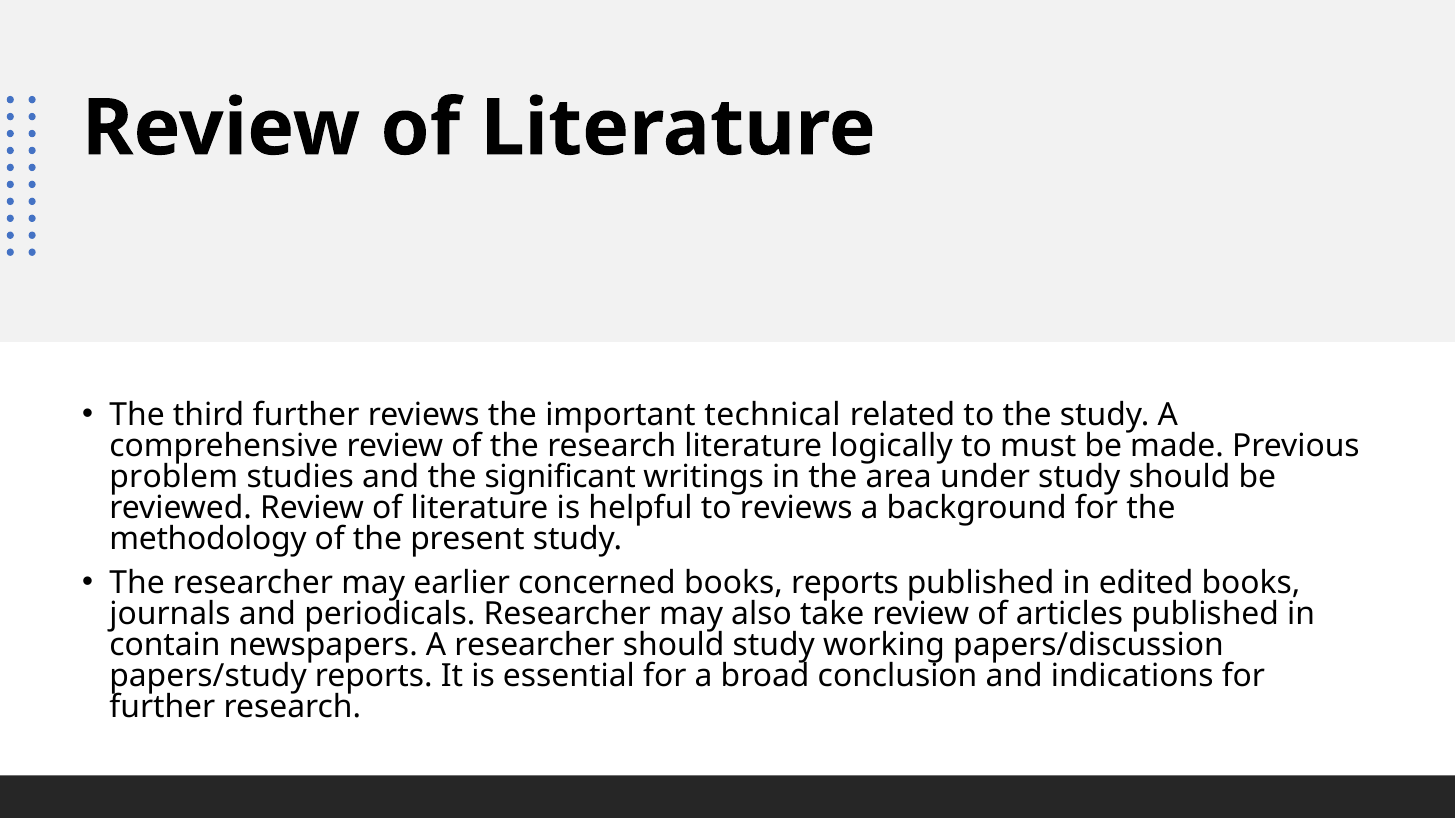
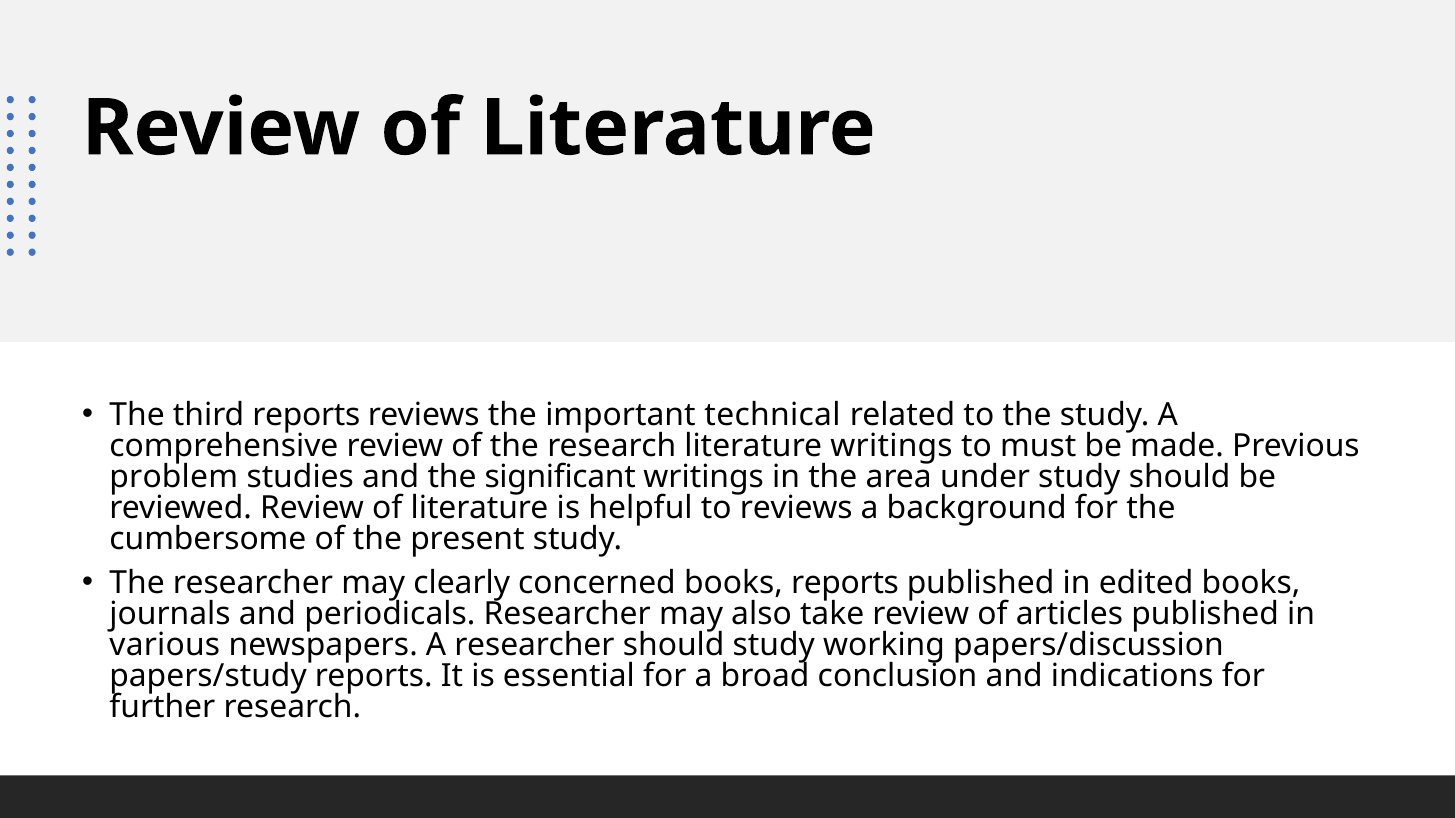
third further: further -> reports
literature logically: logically -> writings
methodology: methodology -> cumbersome
earlier: earlier -> clearly
contain: contain -> various
